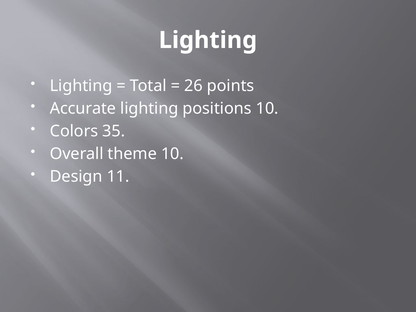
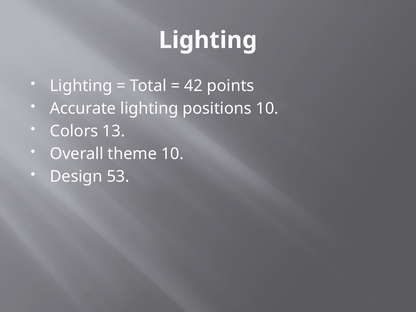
26: 26 -> 42
35: 35 -> 13
11: 11 -> 53
